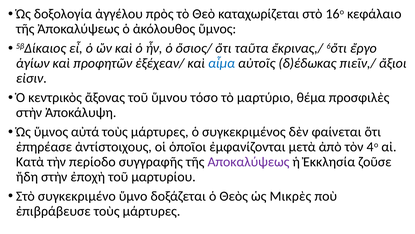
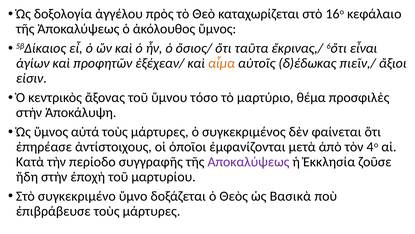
ἔργο: ἔργο -> εἶναι
αἷμα colour: blue -> orange
Μικρὲς: Μικρὲς -> Βασικὰ
